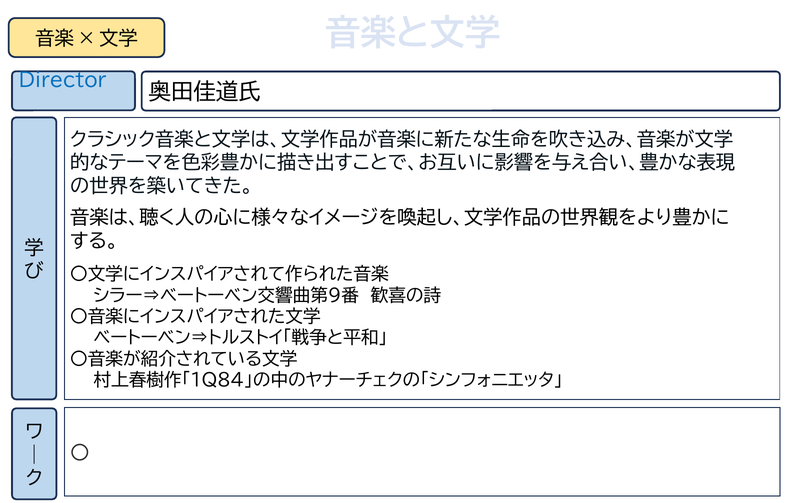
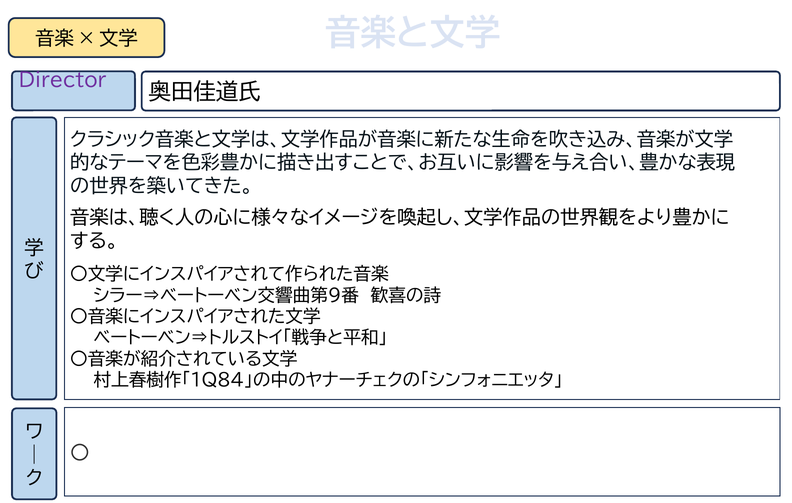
Director colour: blue -> purple
